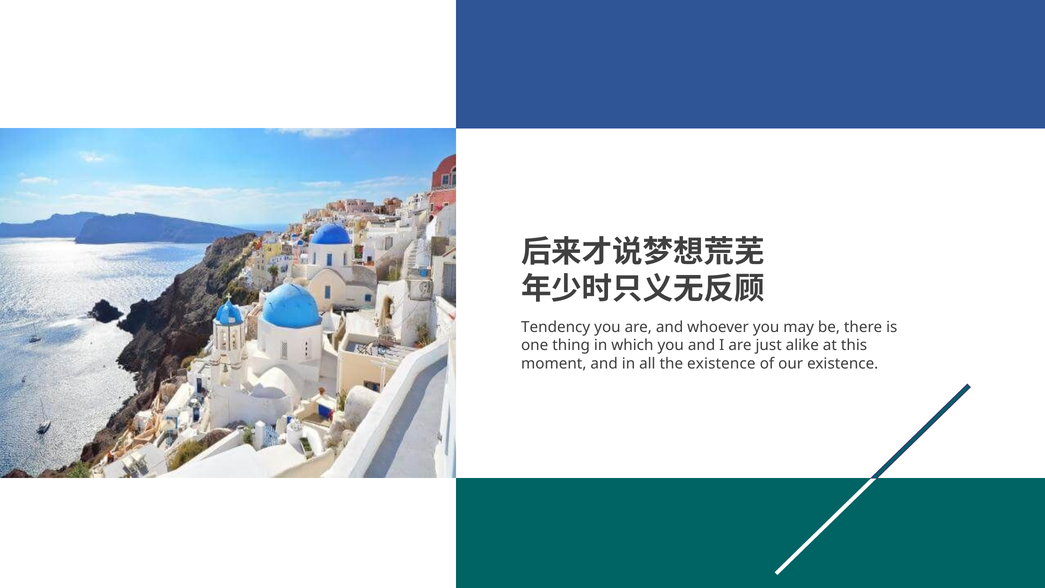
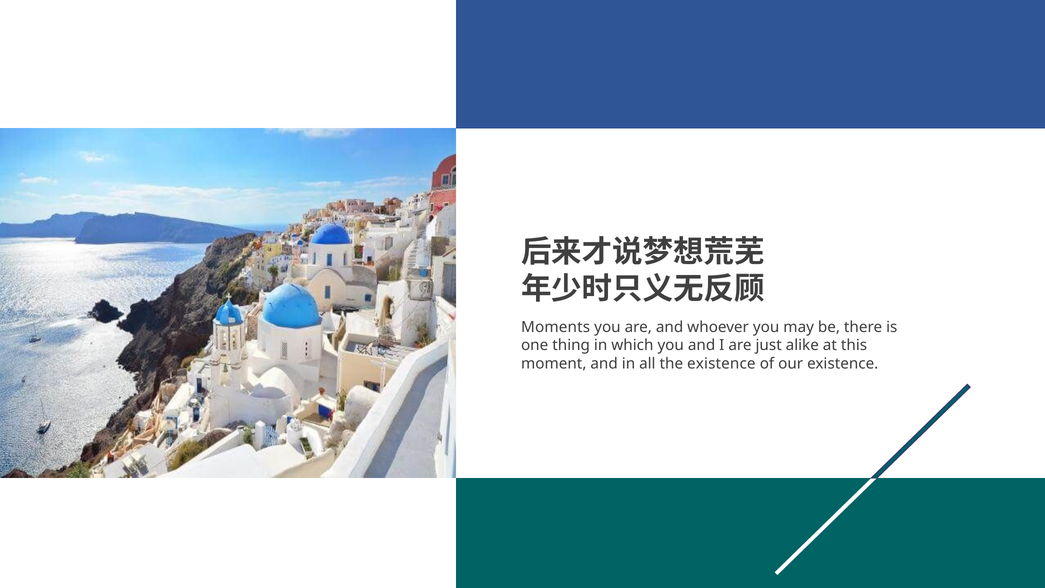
Tendency: Tendency -> Moments
